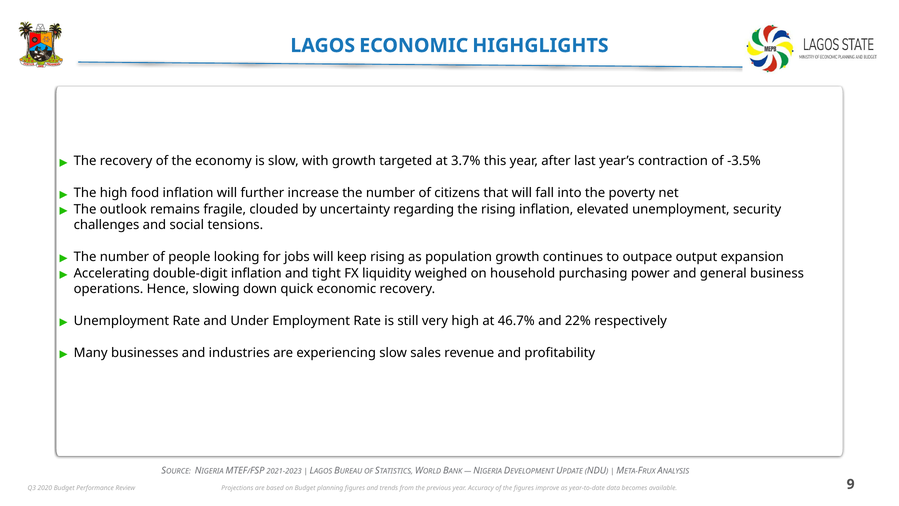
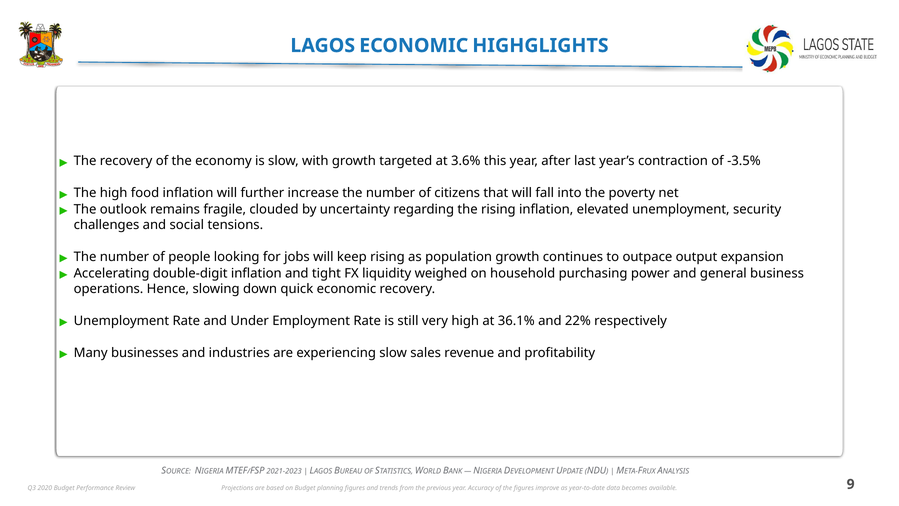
3.7%: 3.7% -> 3.6%
46.7%: 46.7% -> 36.1%
